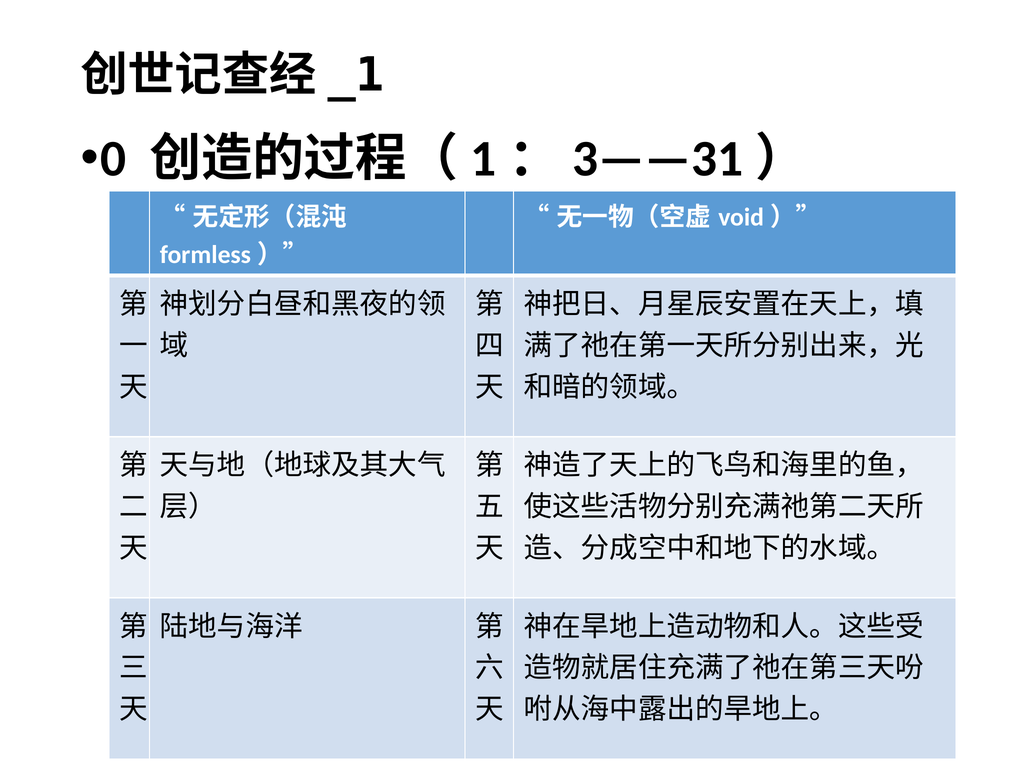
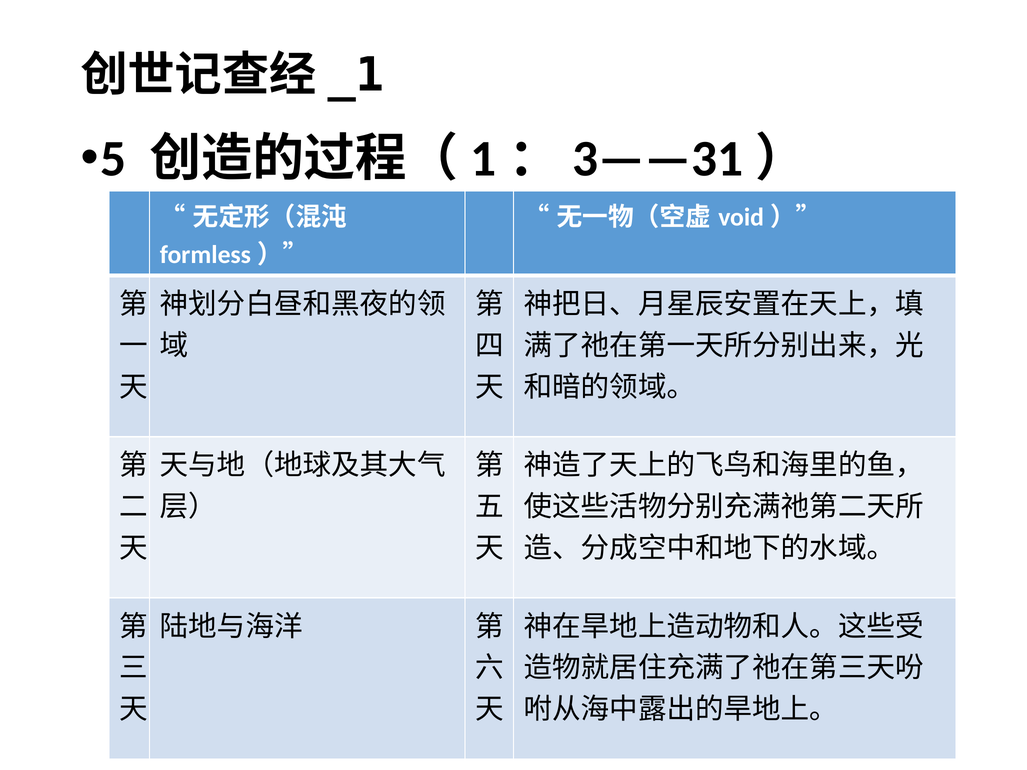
0: 0 -> 5
